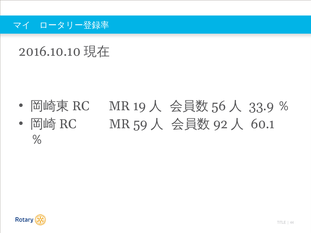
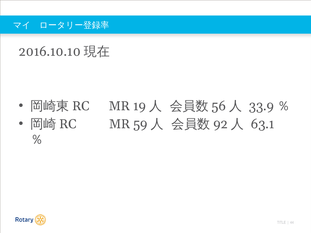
60.1: 60.1 -> 63.1
